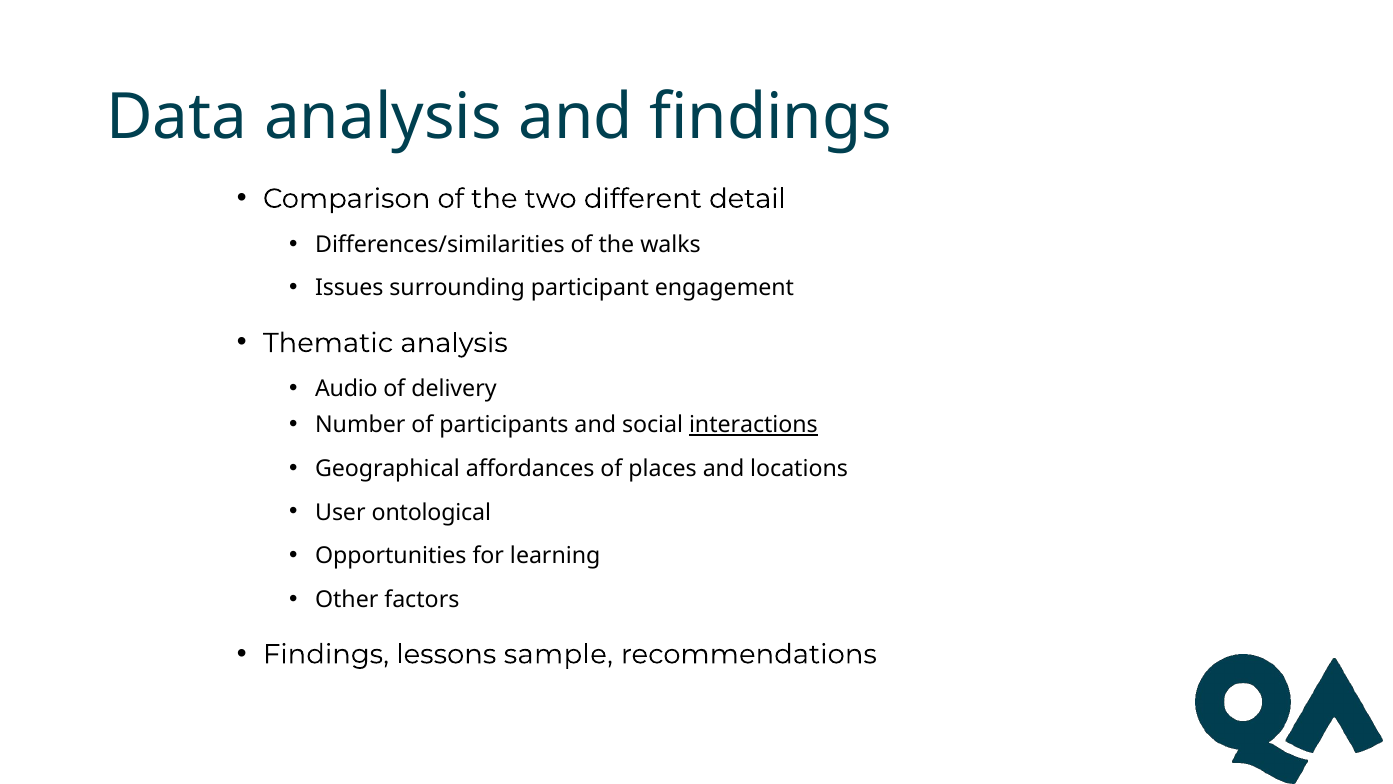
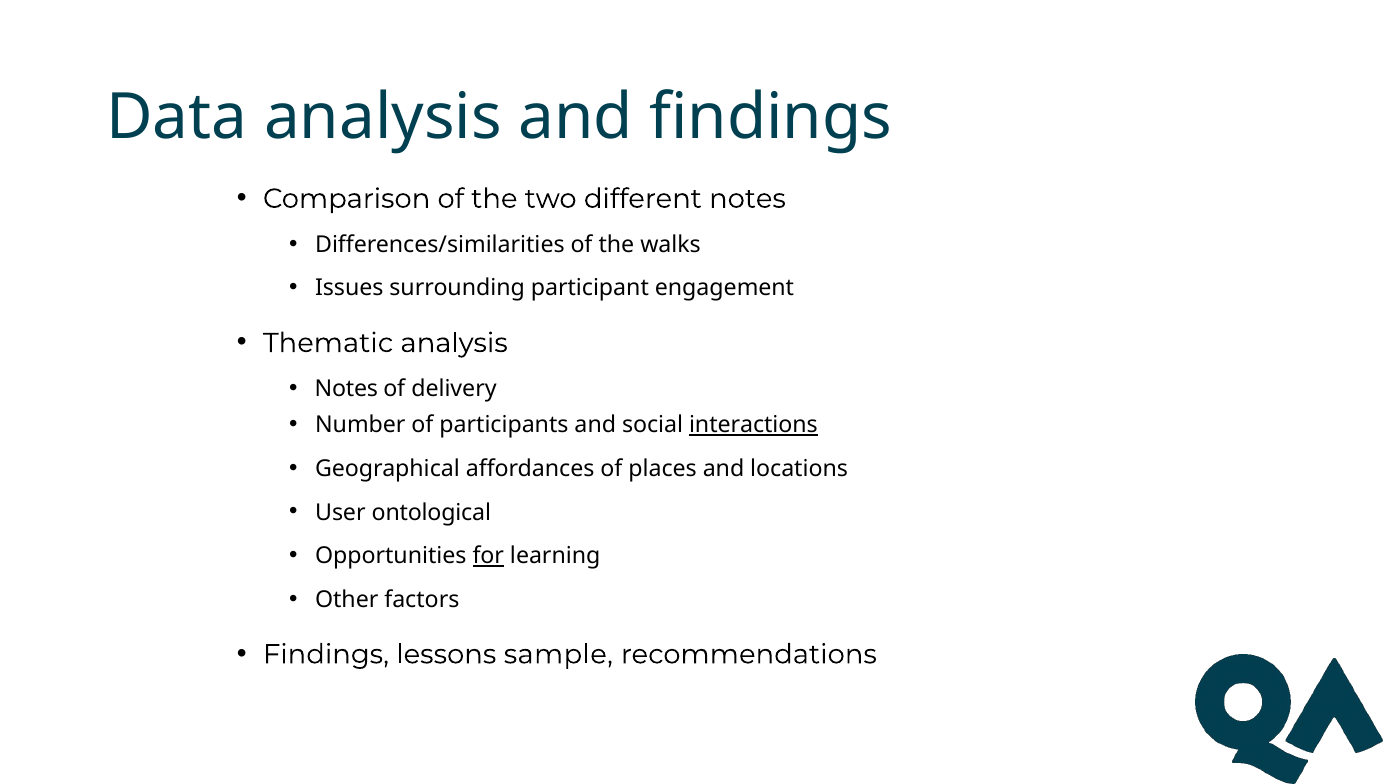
different detail: detail -> notes
Audio at (346, 389): Audio -> Notes
for underline: none -> present
